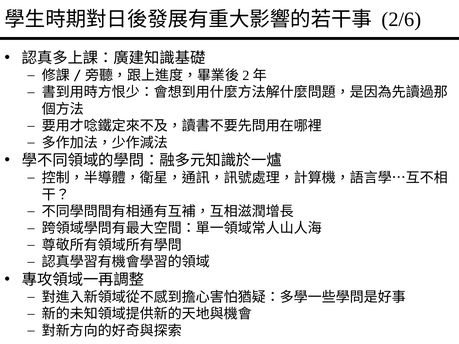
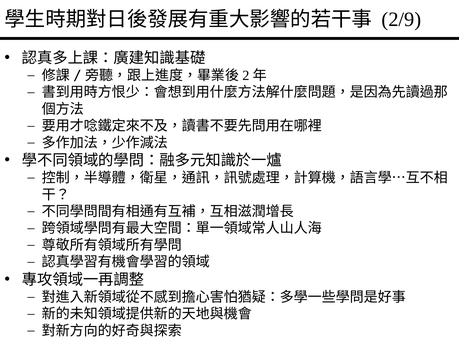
2/6: 2/6 -> 2/9
